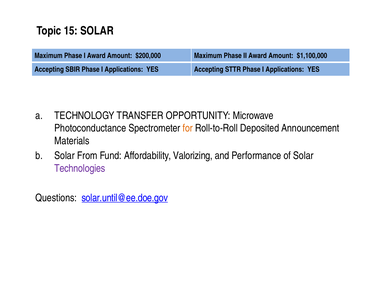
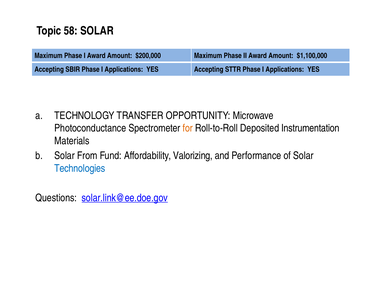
15: 15 -> 58
Announcement: Announcement -> Instrumentation
Technologies colour: purple -> blue
solar.until@ee.doe.gov: solar.until@ee.doe.gov -> solar.link@ee.doe.gov
